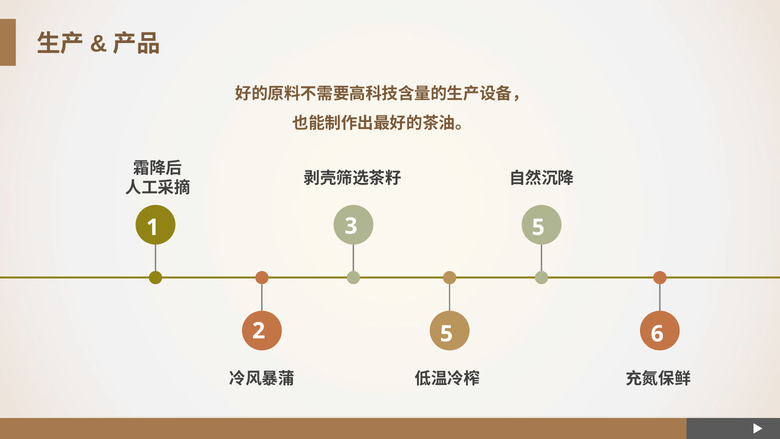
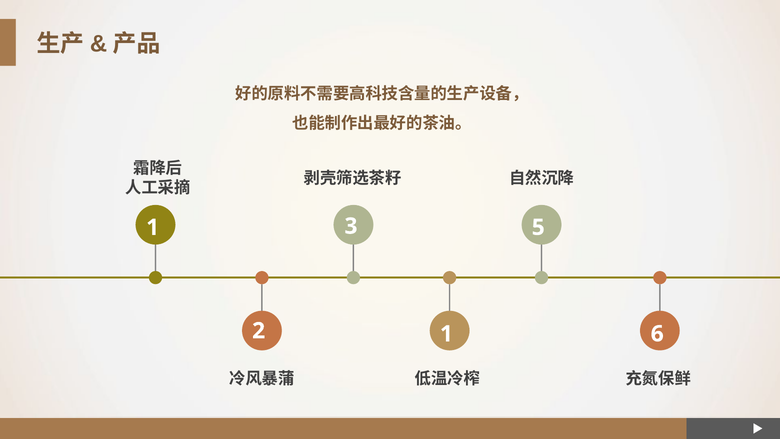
2 5: 5 -> 1
